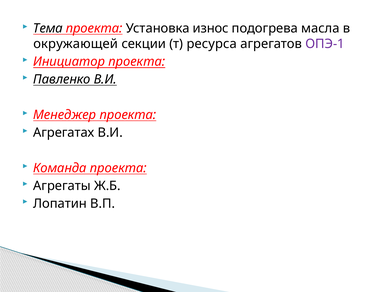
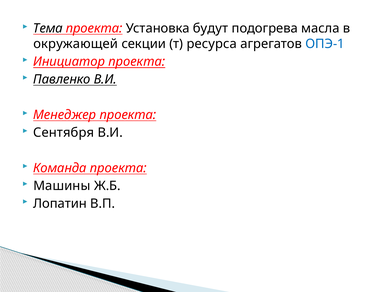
износ: износ -> будут
ОПЭ-1 colour: purple -> blue
Агрегатах: Агрегатах -> Сентября
Агрегаты: Агрегаты -> Машины
